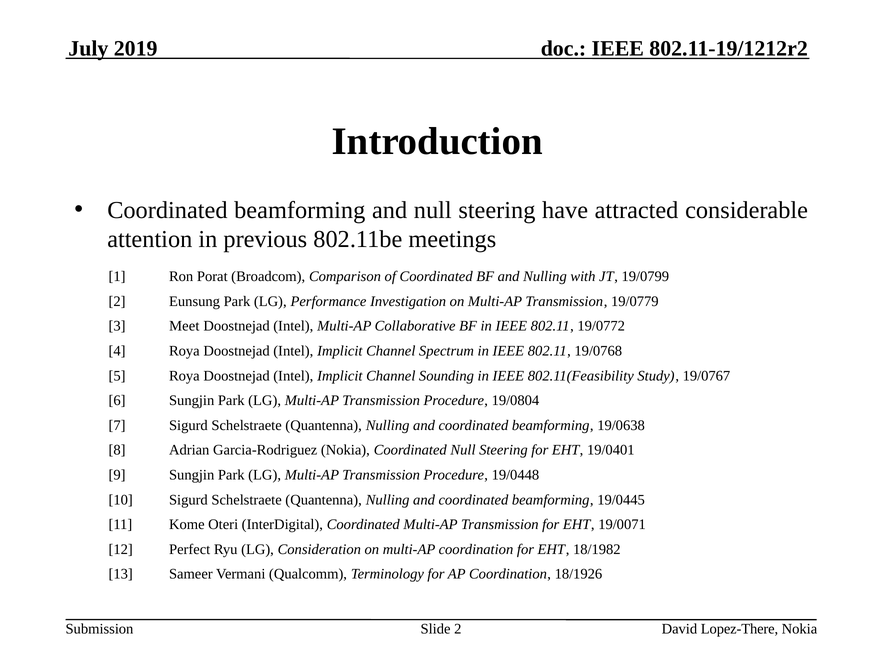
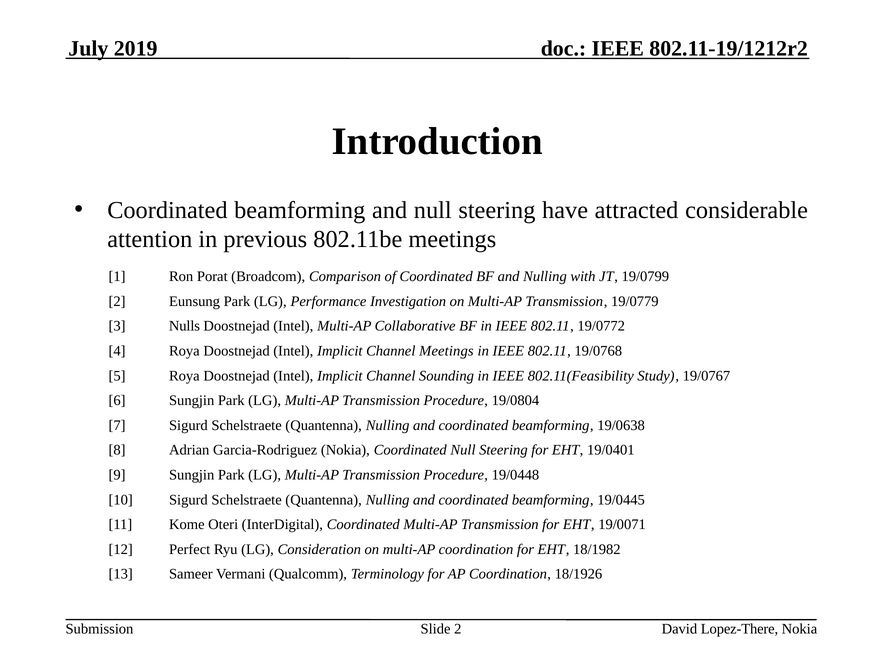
Meet: Meet -> Nulls
Channel Spectrum: Spectrum -> Meetings
